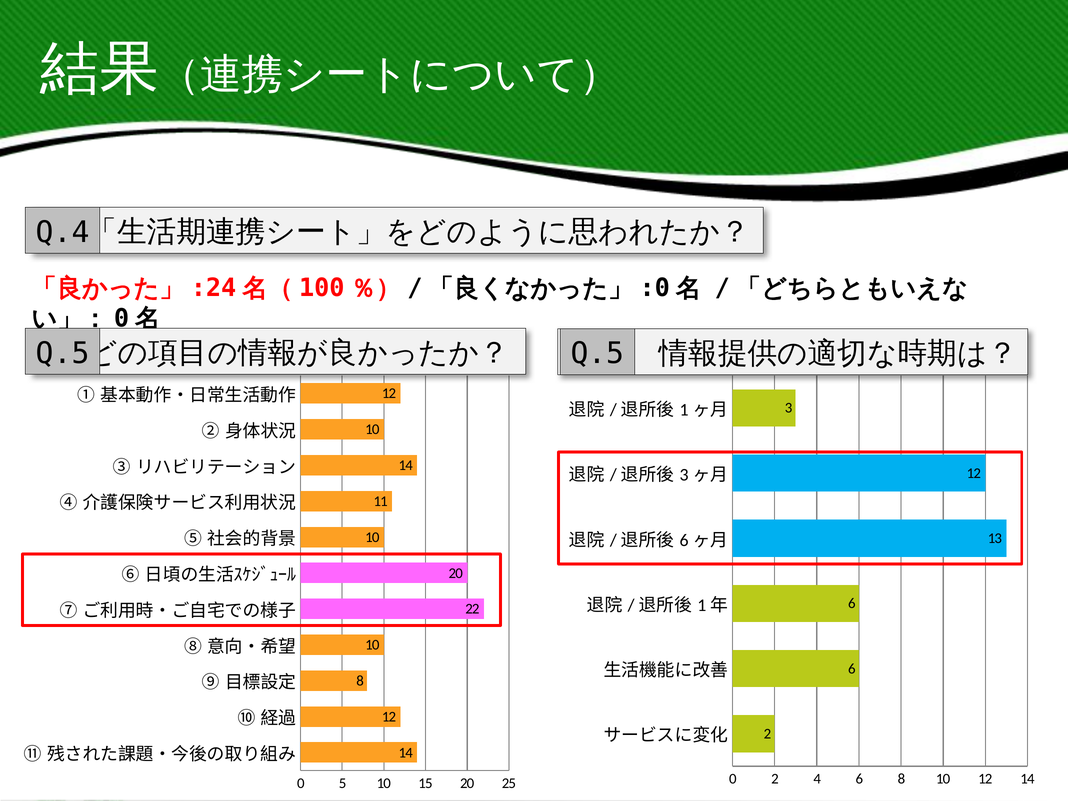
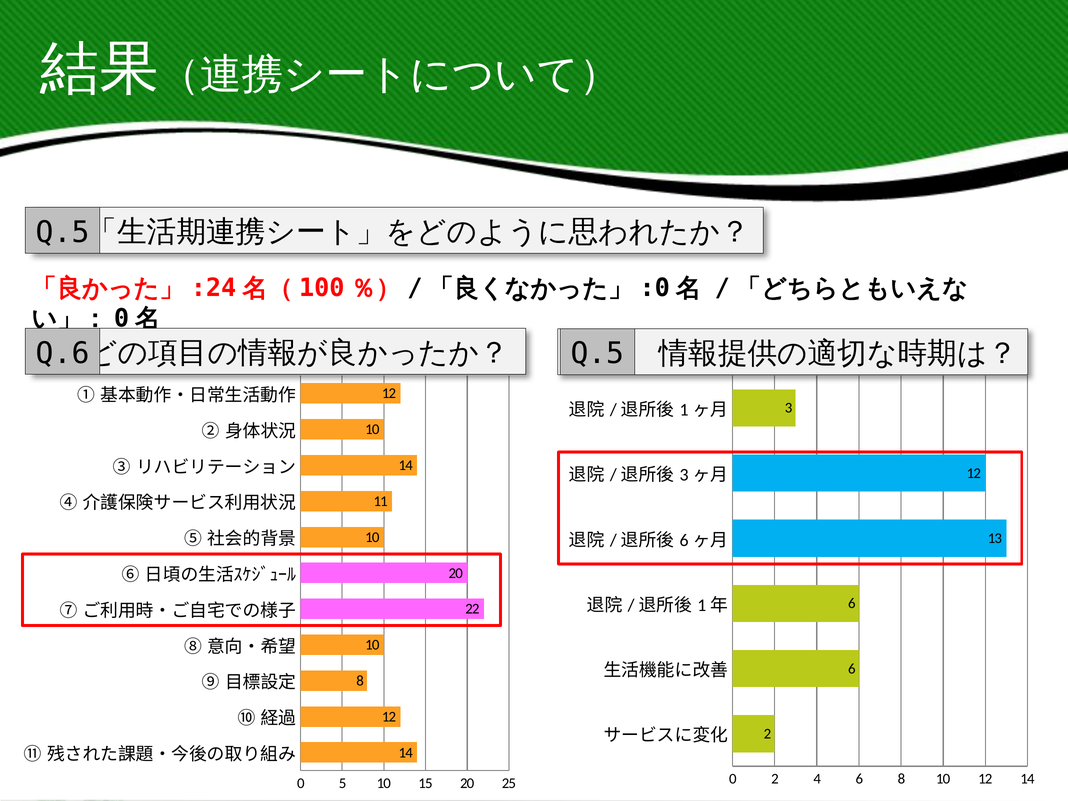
Q.4 at (63, 232): Q.4 -> Q.5
Q.5 at (63, 353): Q.5 -> Q.6
